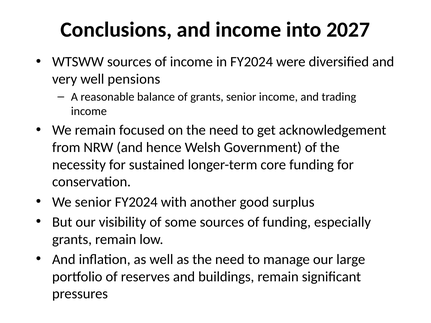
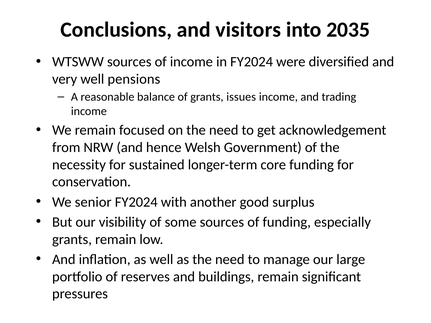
and income: income -> visitors
2027: 2027 -> 2035
grants senior: senior -> issues
